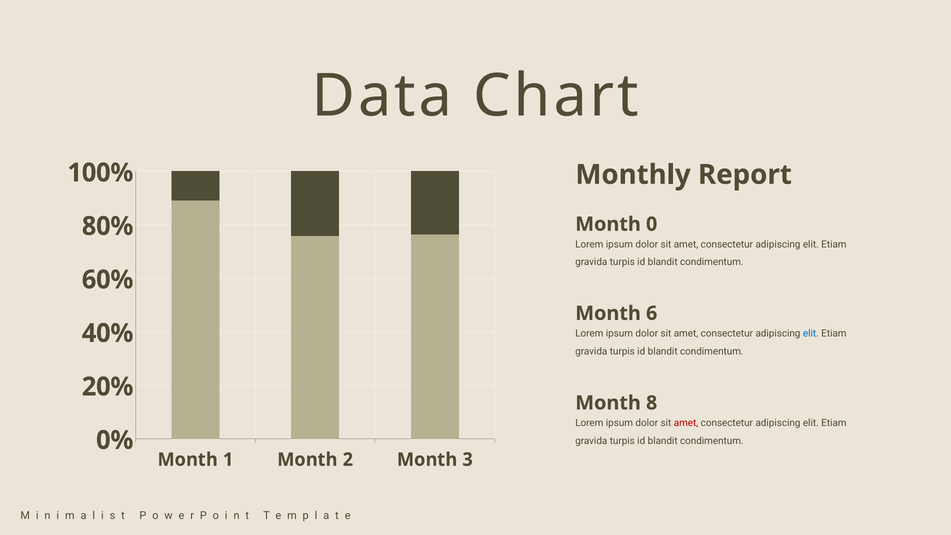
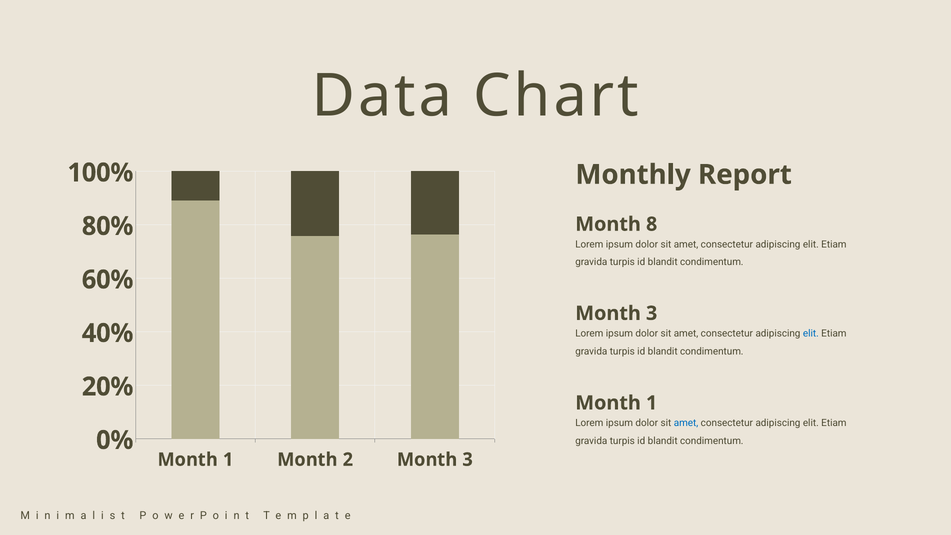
0: 0 -> 8
6 at (652, 313): 6 -> 3
8 at (652, 403): 8 -> 1
amet at (686, 423) colour: red -> blue
